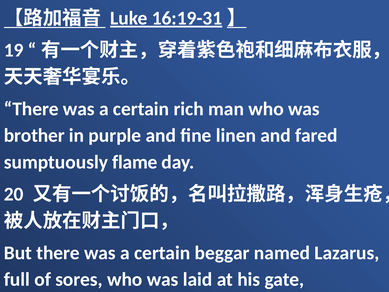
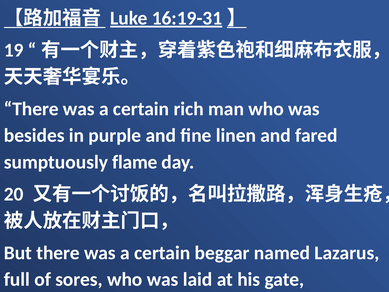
brother: brother -> besides
